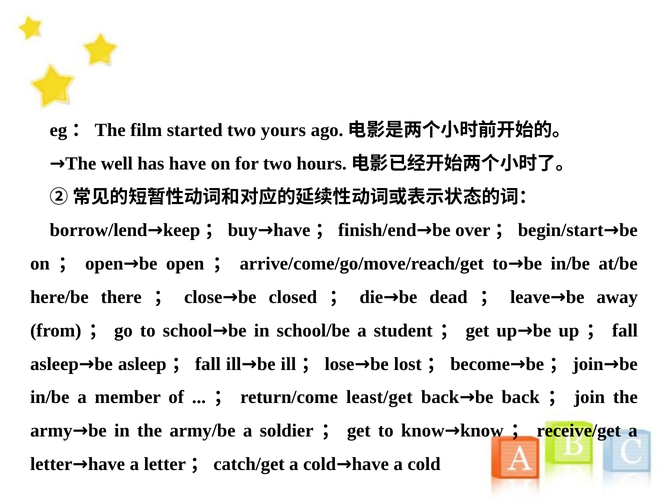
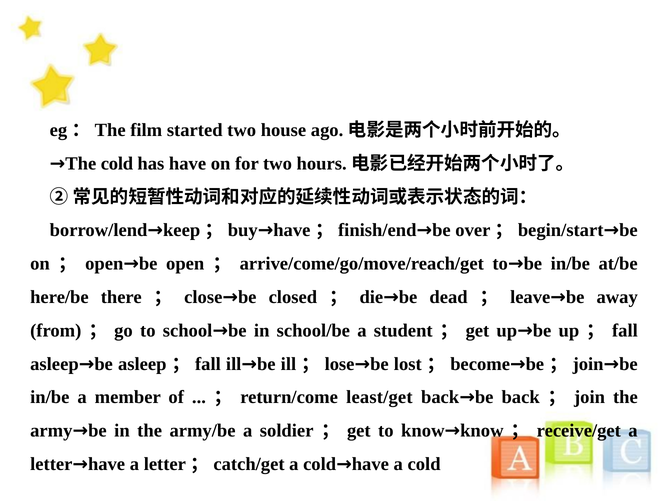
yours: yours -> house
→The well: well -> cold
